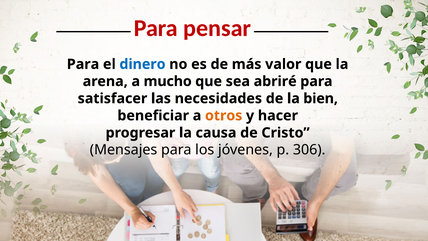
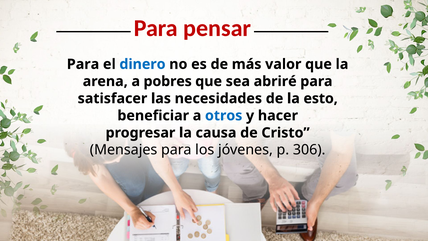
mucho: mucho -> pobres
bien: bien -> esto
otros colour: orange -> blue
